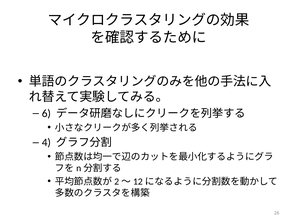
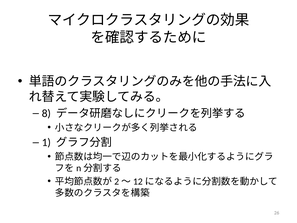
6: 6 -> 8
4: 4 -> 1
